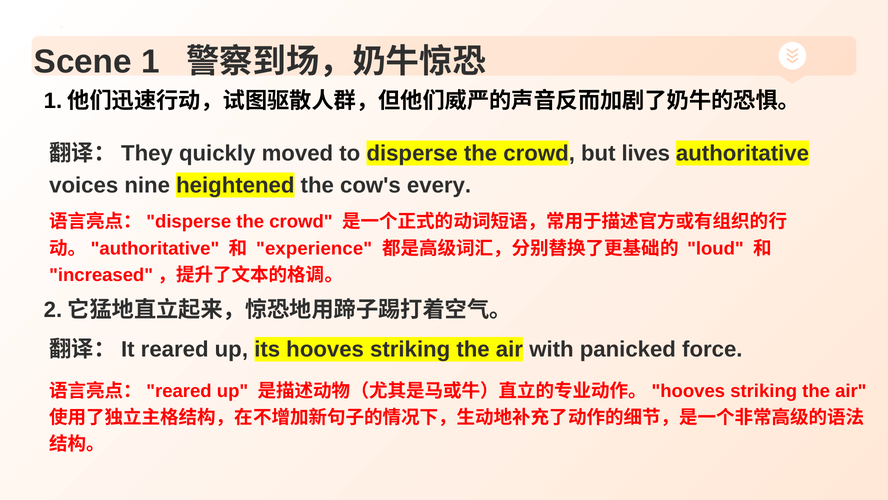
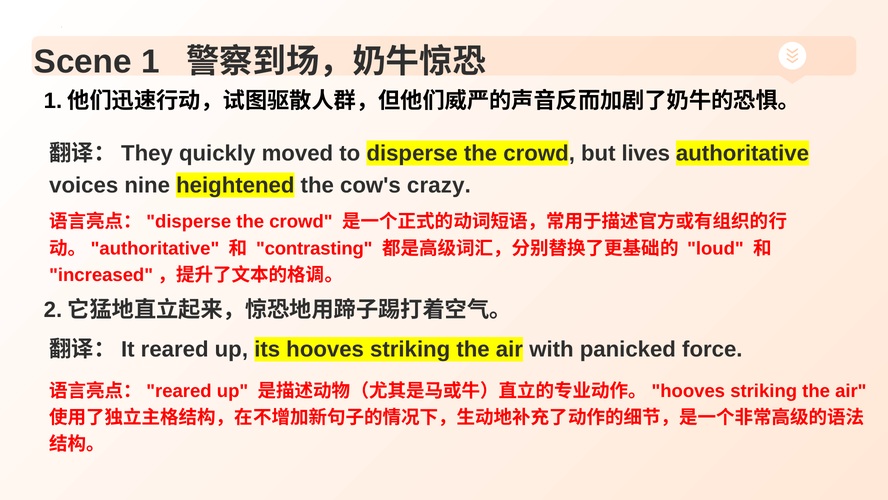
every: every -> crazy
experience: experience -> contrasting
